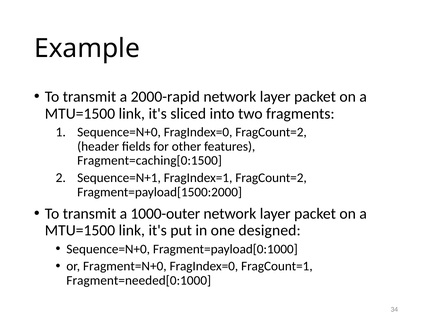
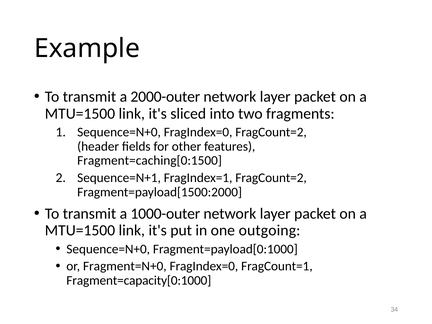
2000-rapid: 2000-rapid -> 2000-outer
designed: designed -> outgoing
Fragment=needed[0:1000: Fragment=needed[0:1000 -> Fragment=capacity[0:1000
